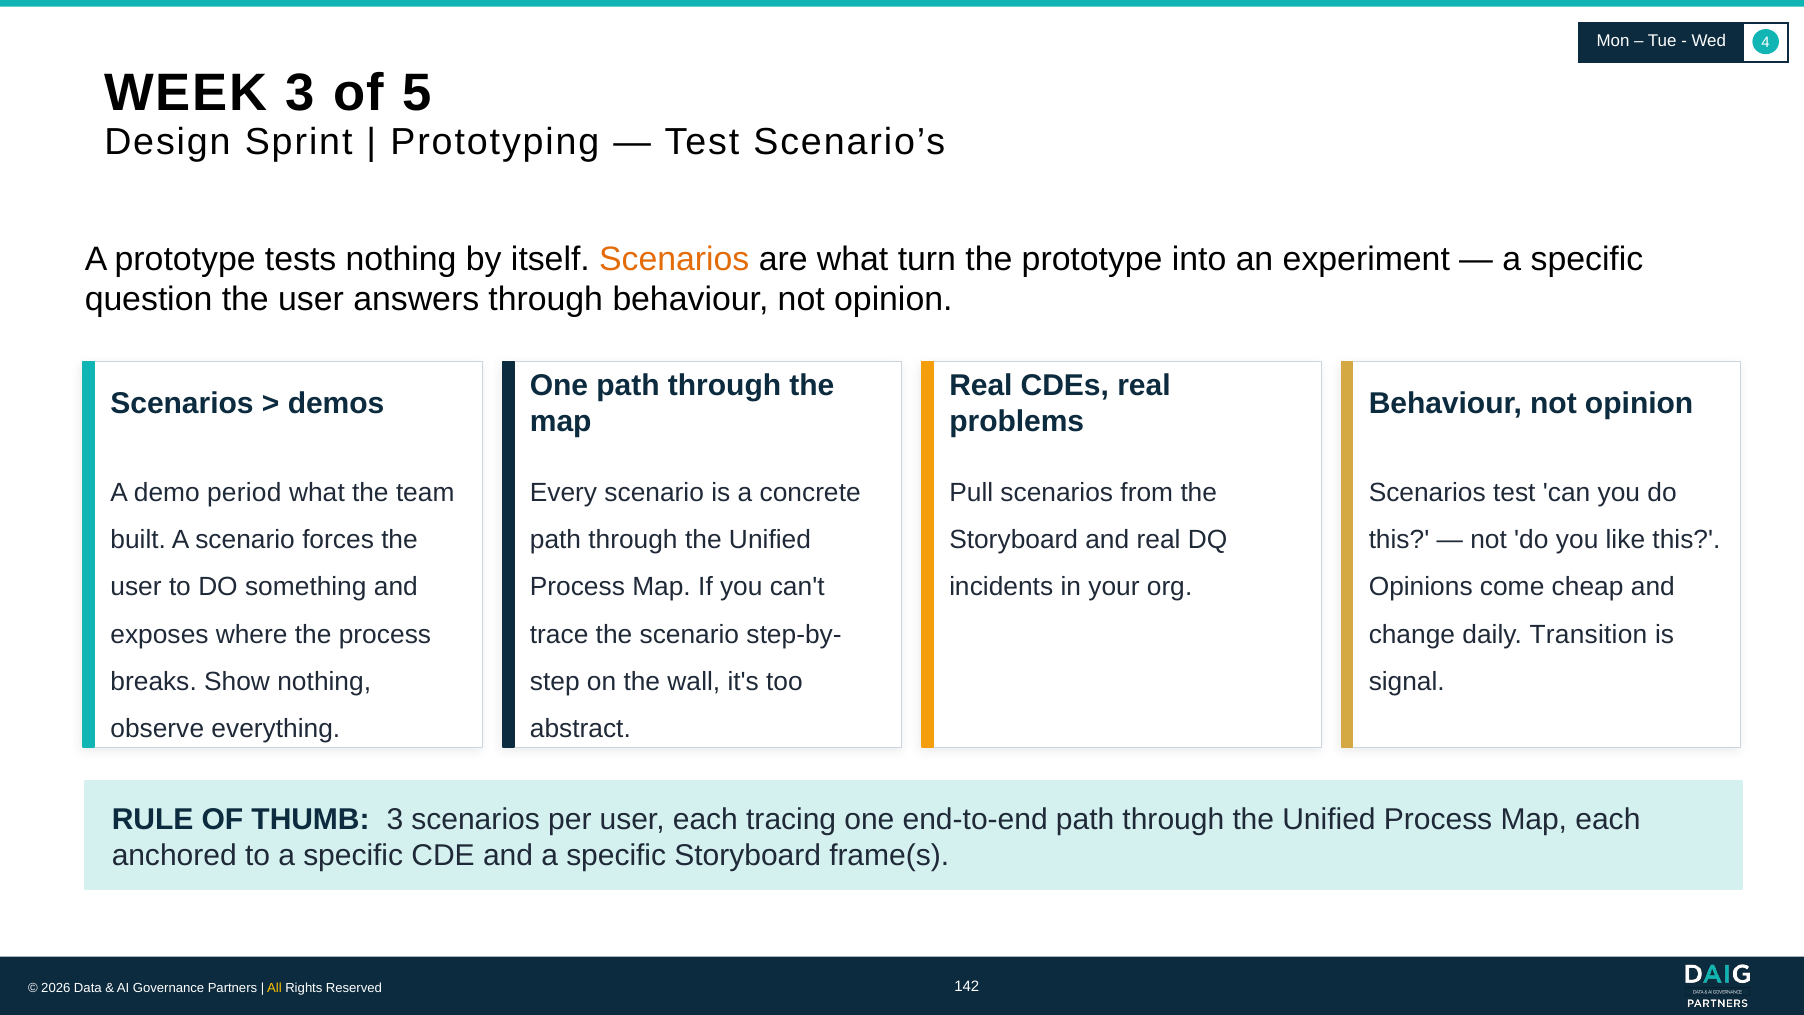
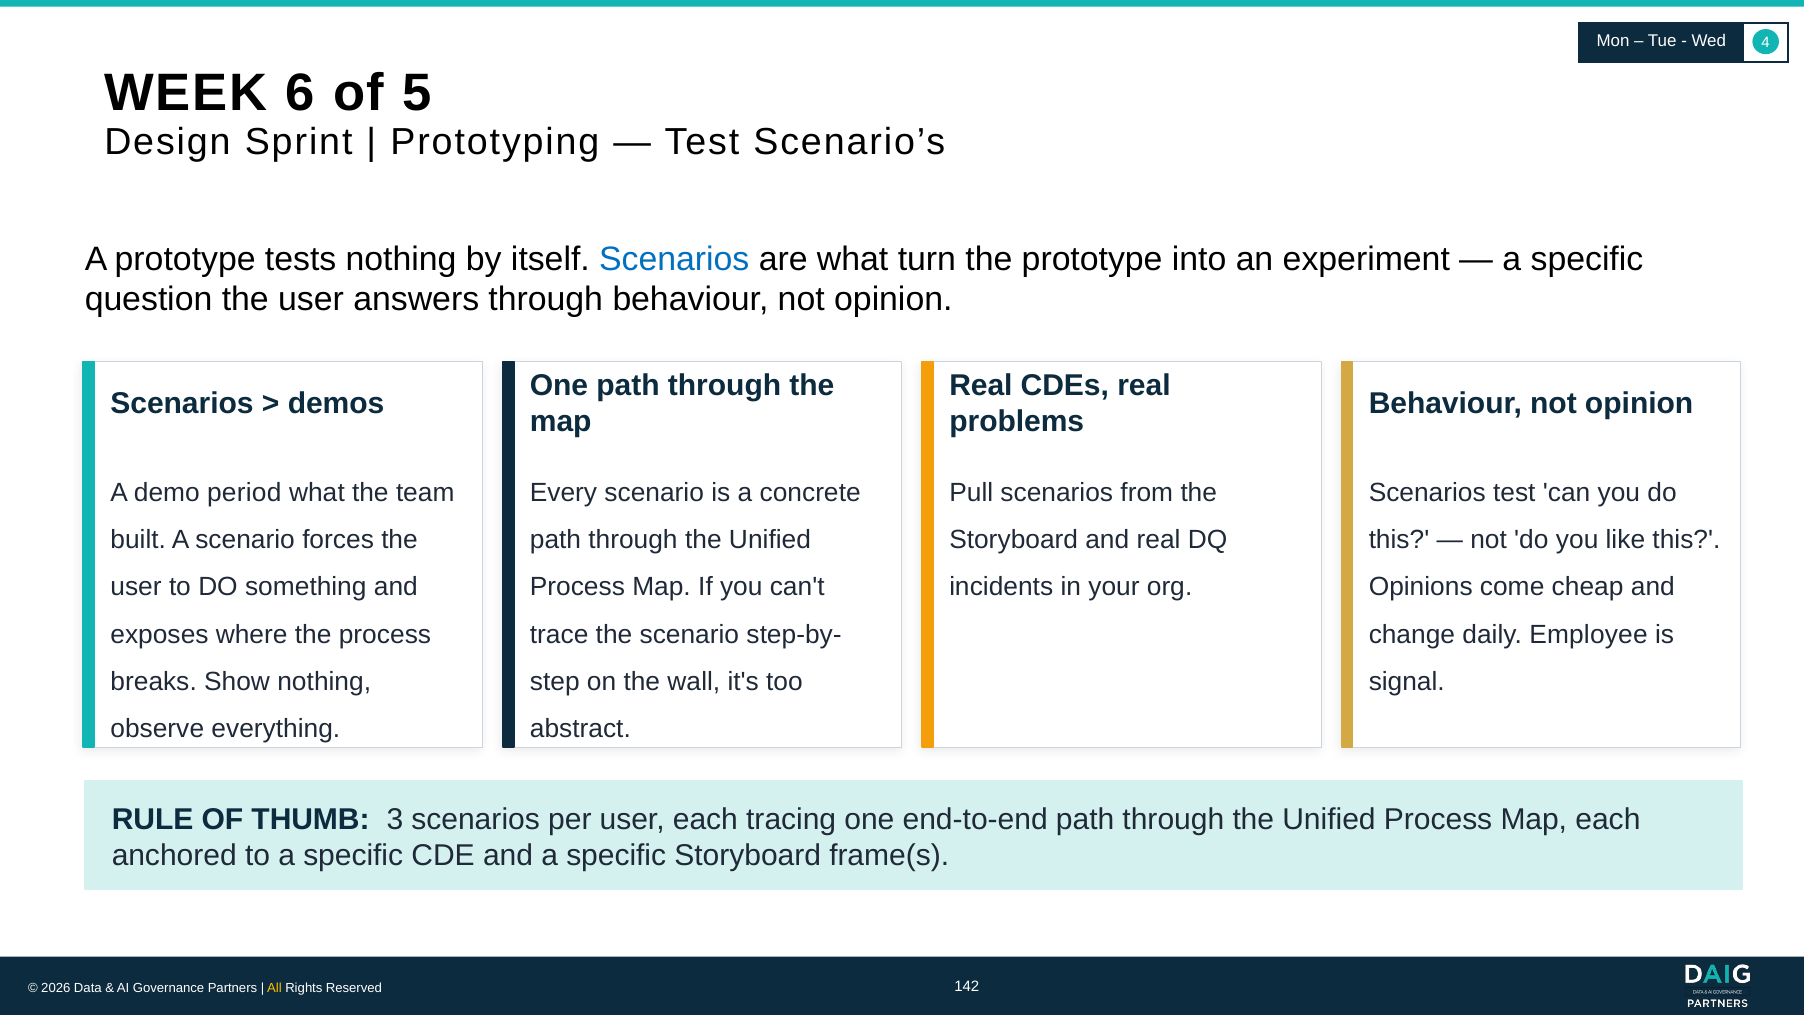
WEEK 3: 3 -> 6
Scenarios at (674, 259) colour: orange -> blue
Transition: Transition -> Employee
